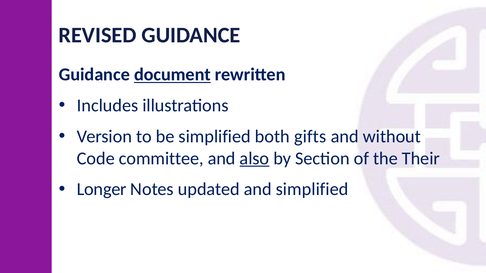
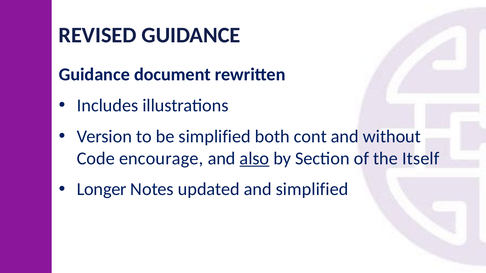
document underline: present -> none
gifts: gifts -> cont
committee: committee -> encourage
Their: Their -> Itself
